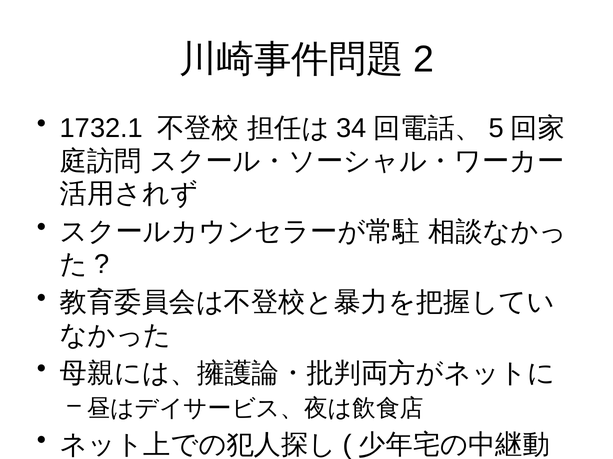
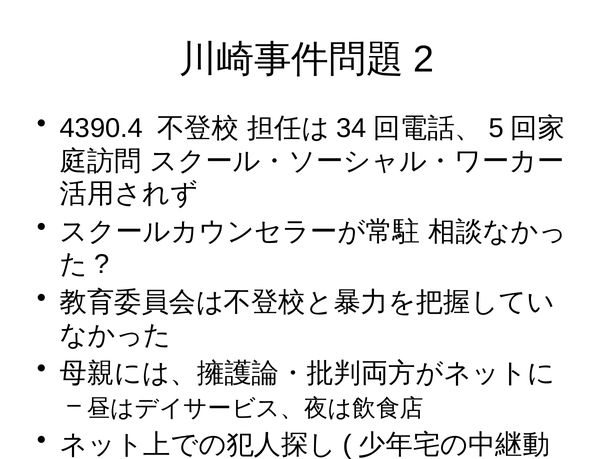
1732.1: 1732.1 -> 4390.4
